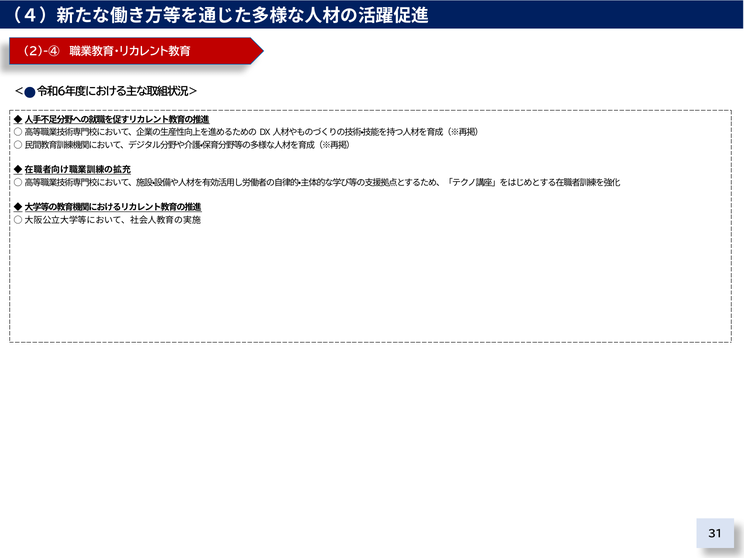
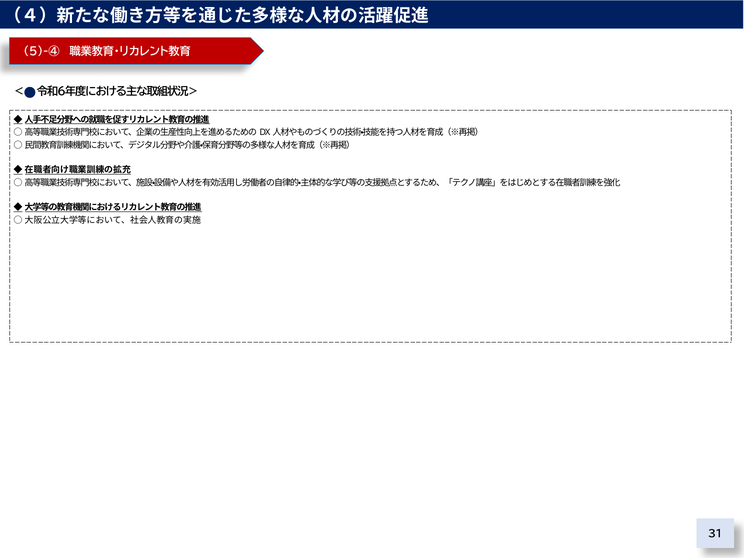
2)-④: 2)-④ -> 5)-④
